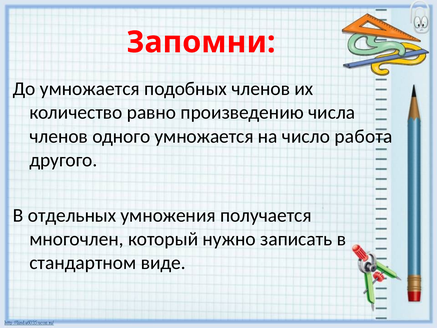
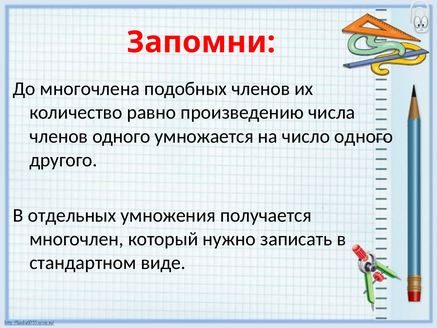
До умножается: умножается -> многочлена
число работа: работа -> одного
